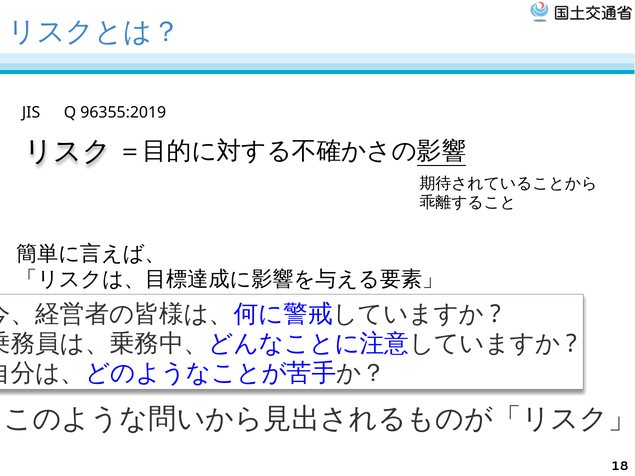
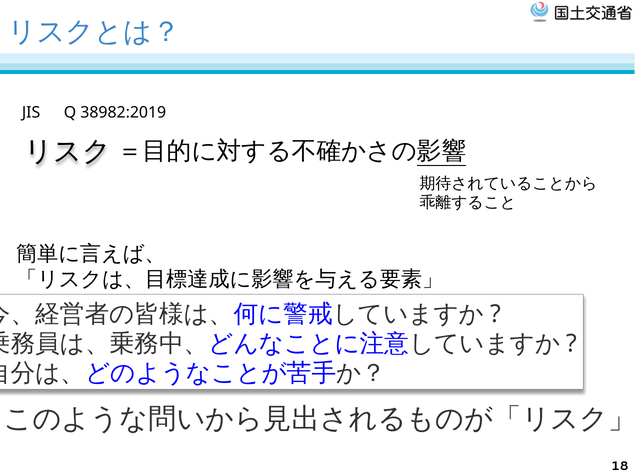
96355:2019: 96355:2019 -> 38982:2019
